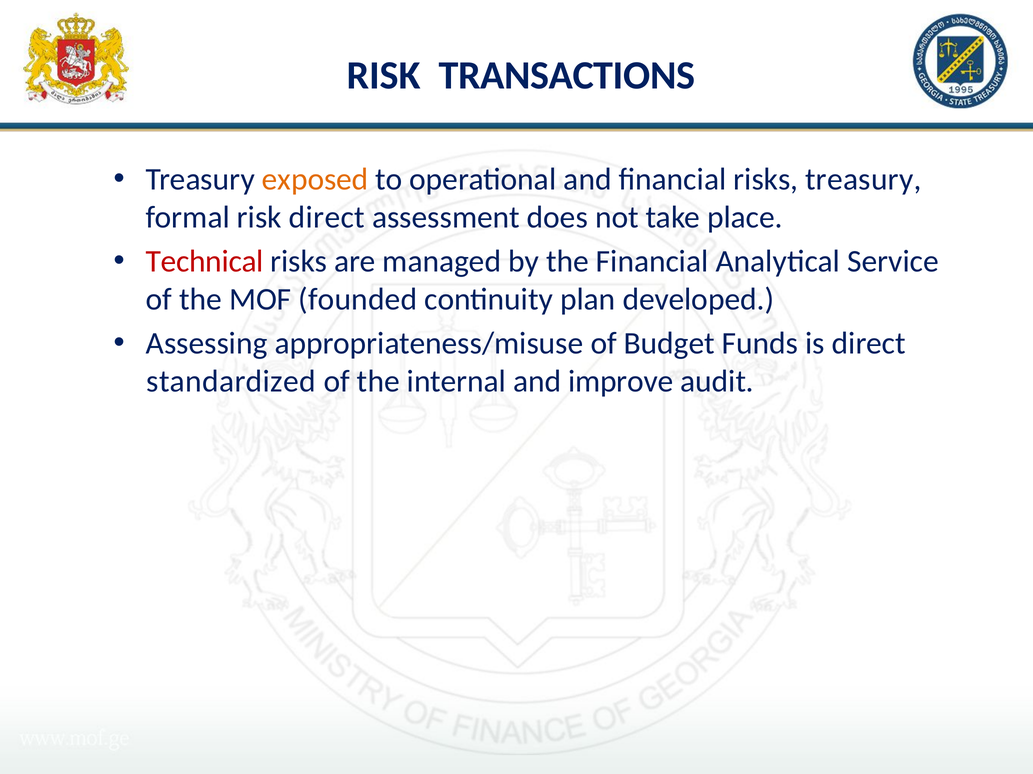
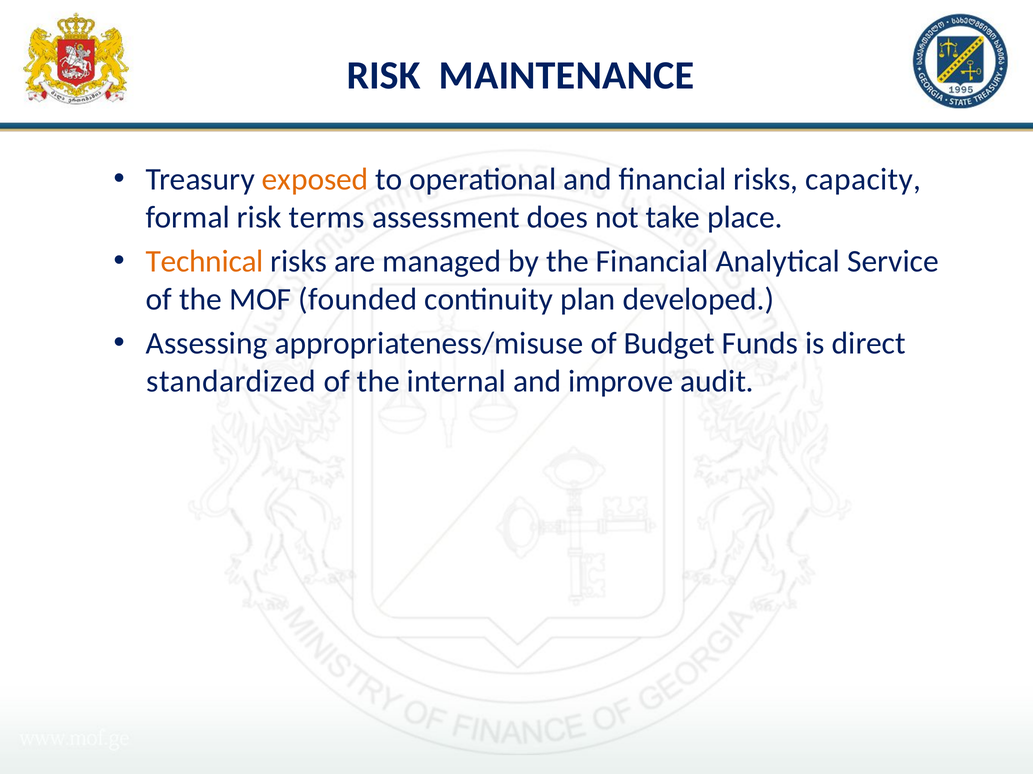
TRANSACTIONS: TRANSACTIONS -> MAINTENANCE
risks treasury: treasury -> capacity
risk direct: direct -> terms
Technical colour: red -> orange
